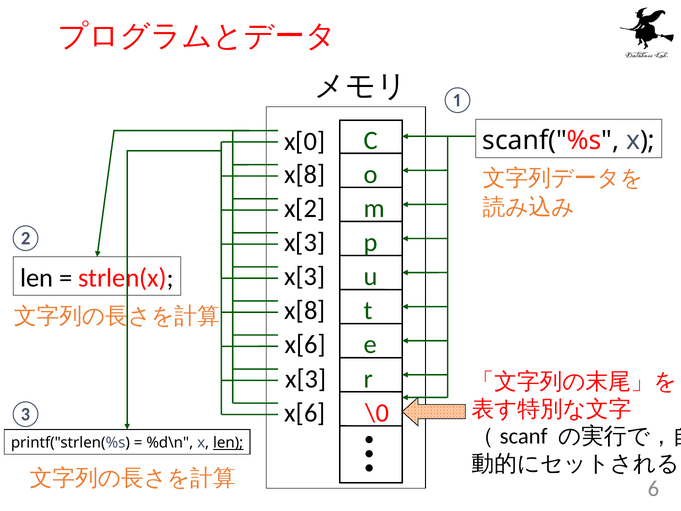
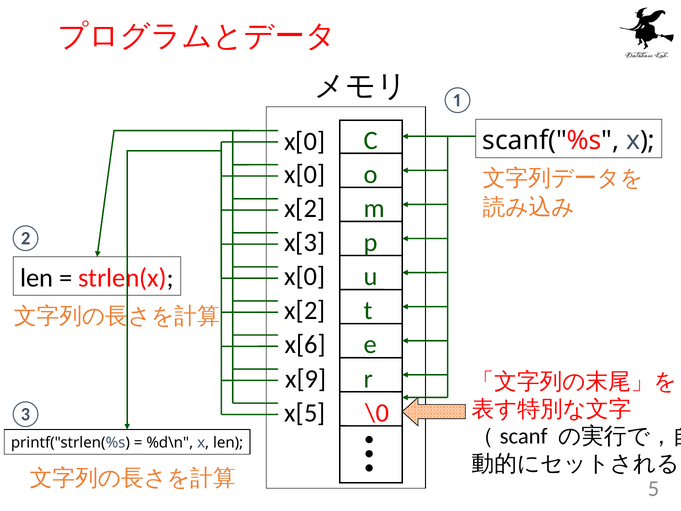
x[8 at (305, 174): x[8 -> x[0
x[3 at (305, 276): x[3 -> x[0
x[8 at (305, 310): x[8 -> x[2
x[3 at (306, 379): x[3 -> x[9
x[6 at (305, 413): x[6 -> x[5
len at (228, 443) underline: present -> none
6: 6 -> 5
